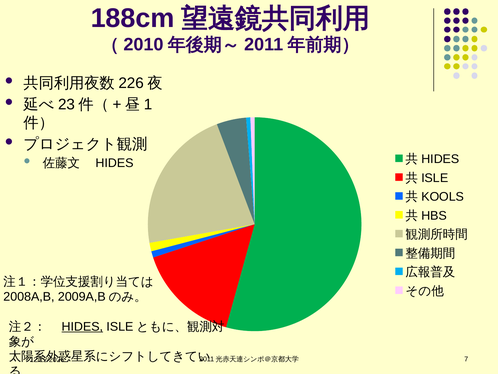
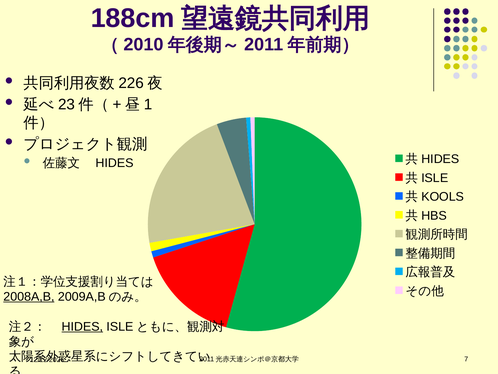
2008A,B underline: none -> present
